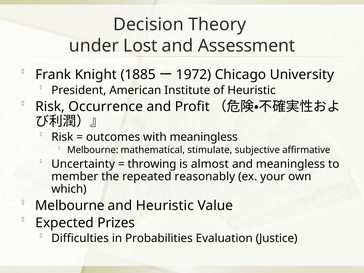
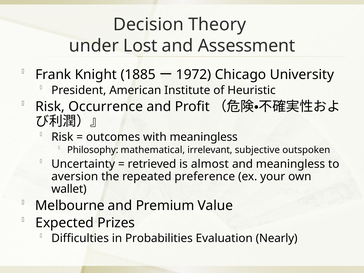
Melbourne at (93, 150): Melbourne -> Philosophy
stimulate: stimulate -> irrelevant
affirmative: affirmative -> outspoken
throwing: throwing -> retrieved
member: member -> aversion
reasonably: reasonably -> preference
which: which -> wallet
and Heuristic: Heuristic -> Premium
Justice: Justice -> Nearly
